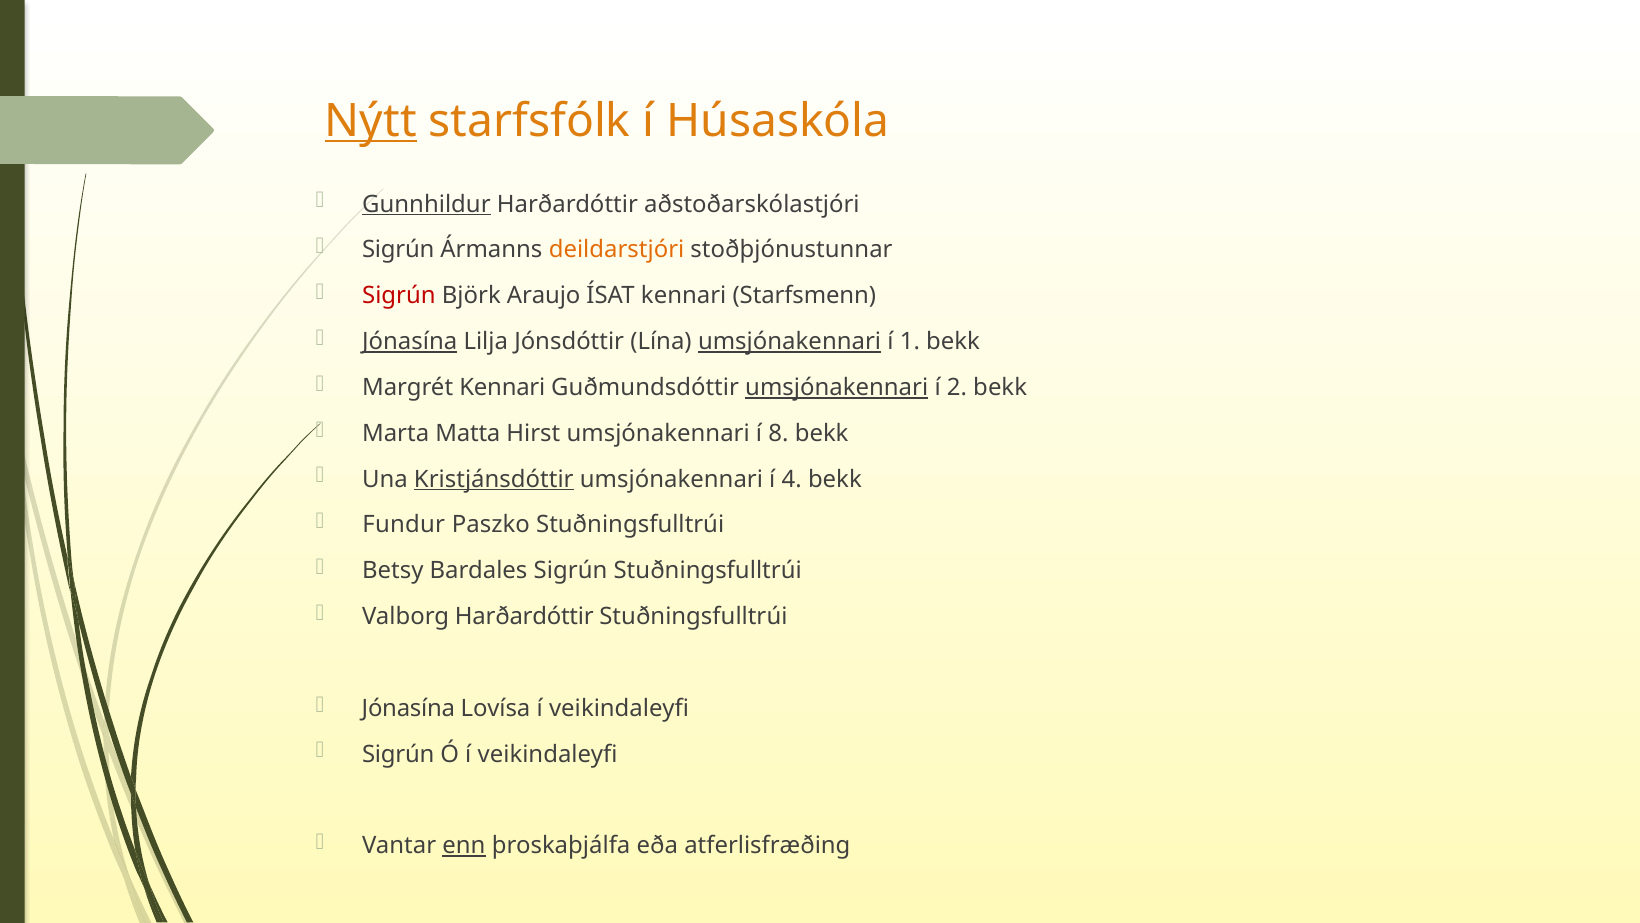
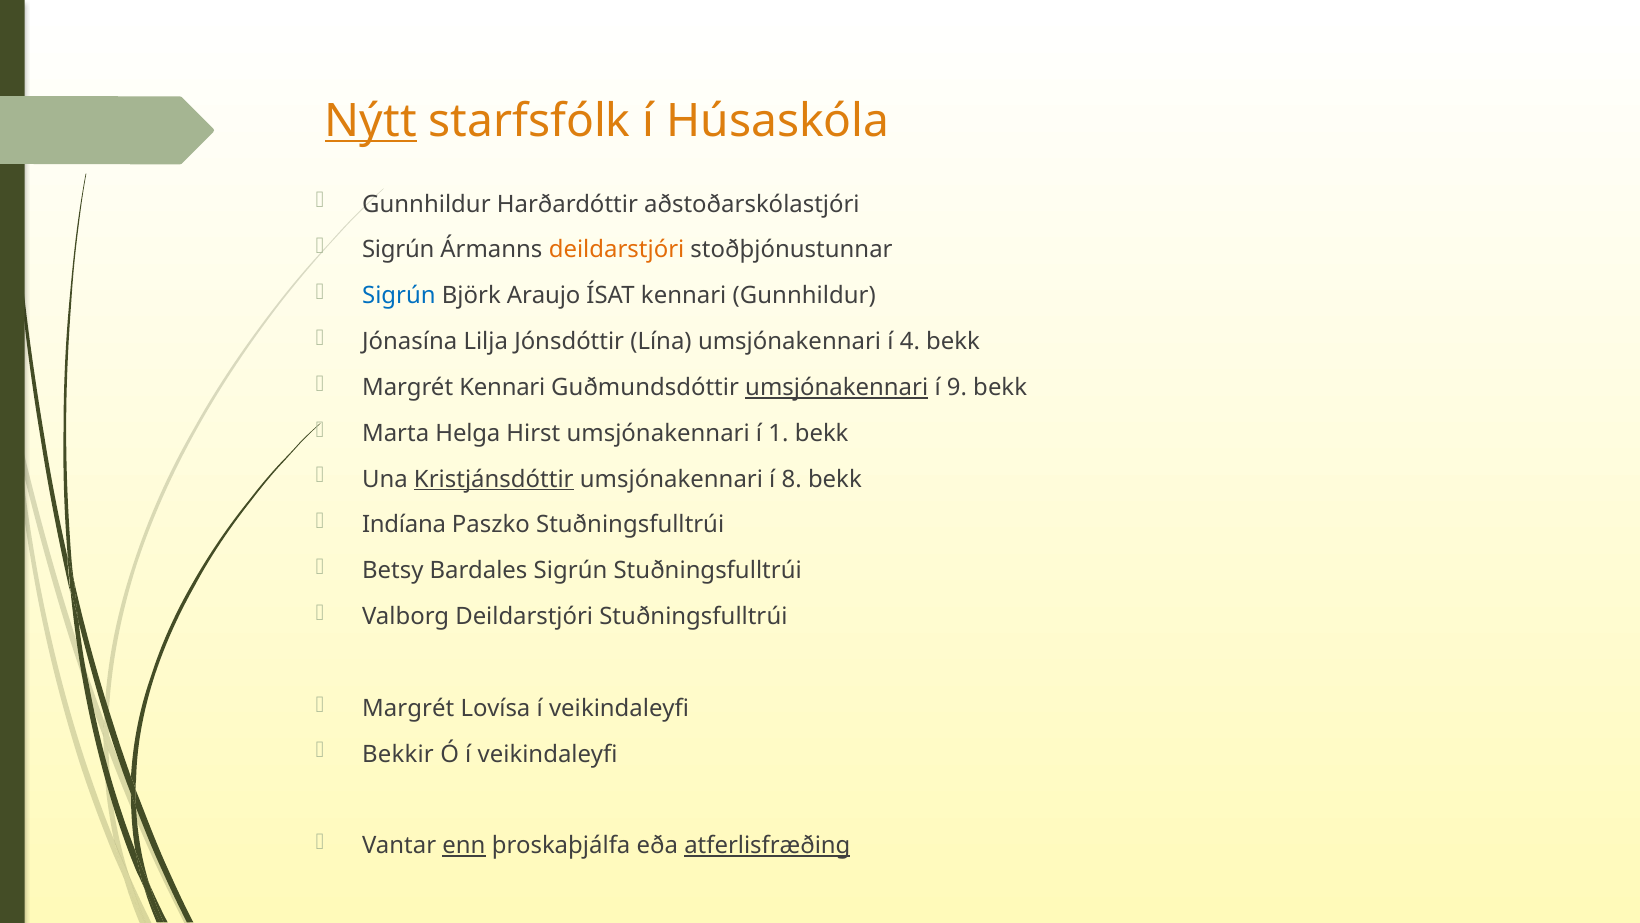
Gunnhildur at (426, 204) underline: present -> none
Sigrún at (399, 296) colour: red -> blue
kennari Starfsmenn: Starfsmenn -> Gunnhildur
Jónasína at (410, 342) underline: present -> none
umsjónakennari at (790, 342) underline: present -> none
1: 1 -> 4
2: 2 -> 9
Matta: Matta -> Helga
8: 8 -> 1
4: 4 -> 8
Fundur: Fundur -> Indíana
Valborg Harðardóttir: Harðardóttir -> Deildarstjóri
Jónasína at (408, 708): Jónasína -> Margrét
Sigrún at (398, 754): Sigrún -> Bekkir
atferlisfræðing underline: none -> present
